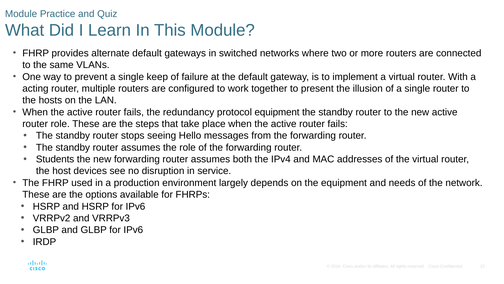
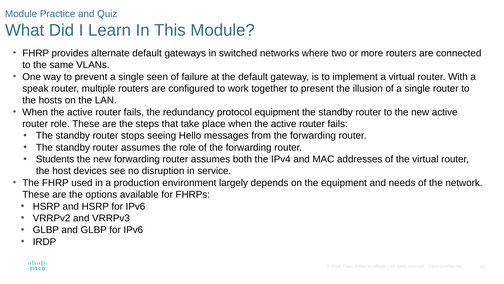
keep: keep -> seen
acting: acting -> speak
